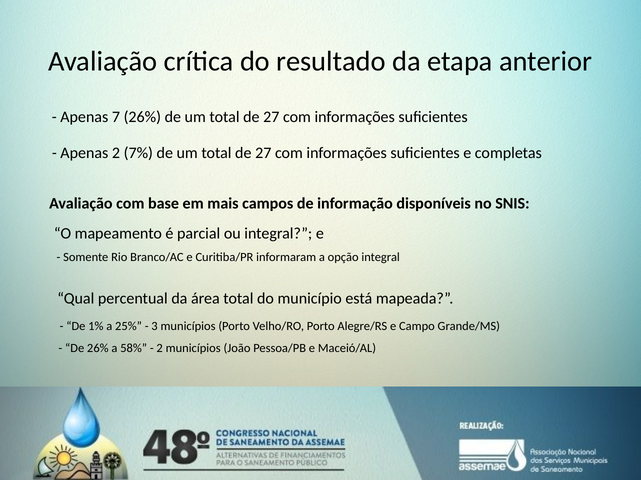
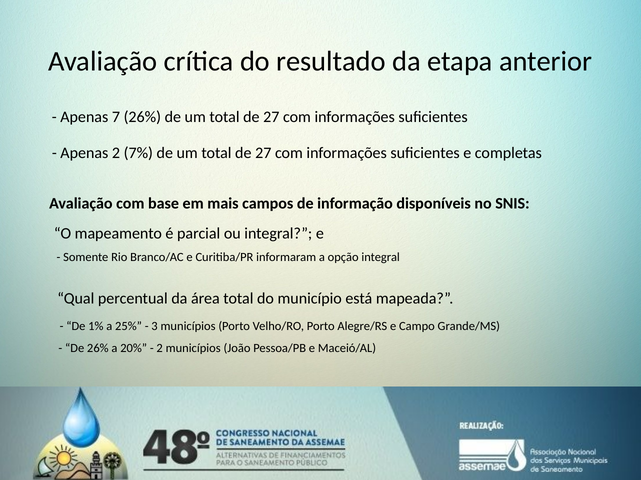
58%: 58% -> 20%
